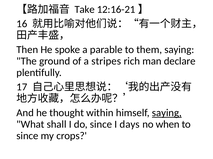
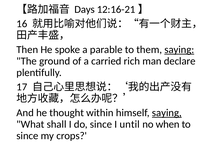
Take: Take -> Days
saying at (179, 50) underline: none -> present
stripes: stripes -> carried
days: days -> until
